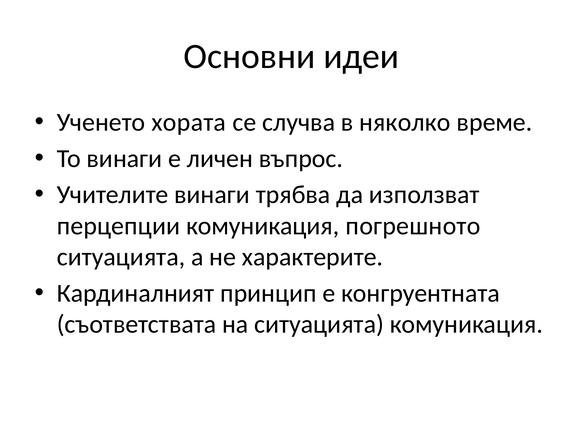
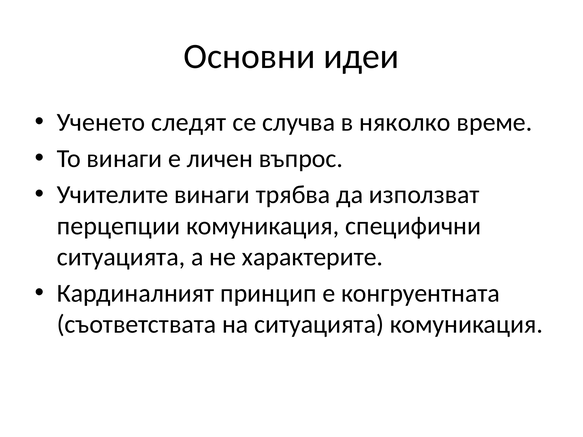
хората: хората -> следят
погрешното: погрешното -> специфични
